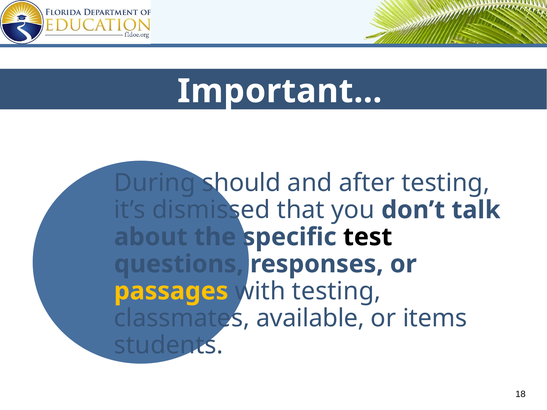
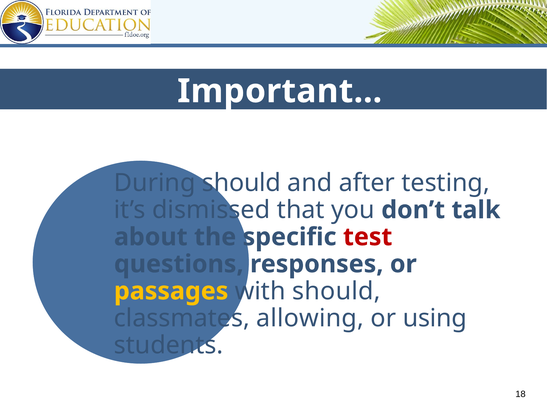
test colour: black -> red
with testing: testing -> should
available: available -> allowing
items: items -> using
